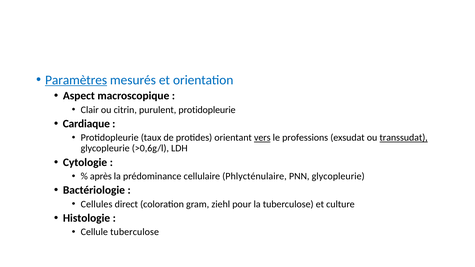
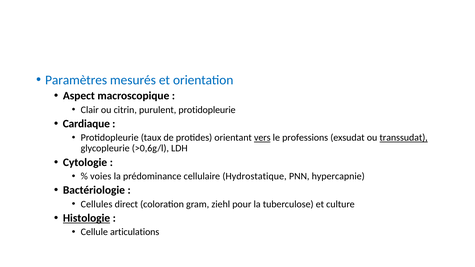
Paramètres underline: present -> none
après: après -> voies
Phlycténulaire: Phlycténulaire -> Hydrostatique
PNN glycopleurie: glycopleurie -> hypercapnie
Histologie underline: none -> present
Cellule tuberculose: tuberculose -> articulations
